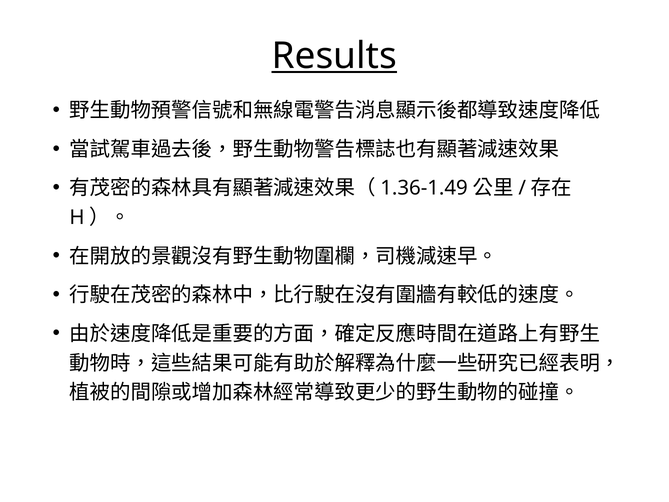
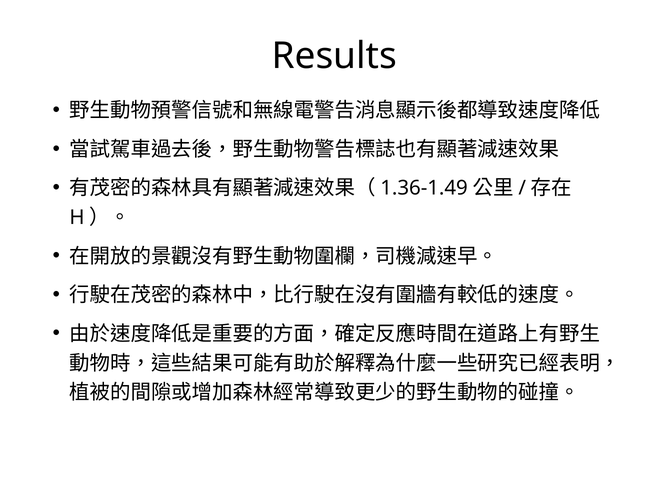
Results underline: present -> none
